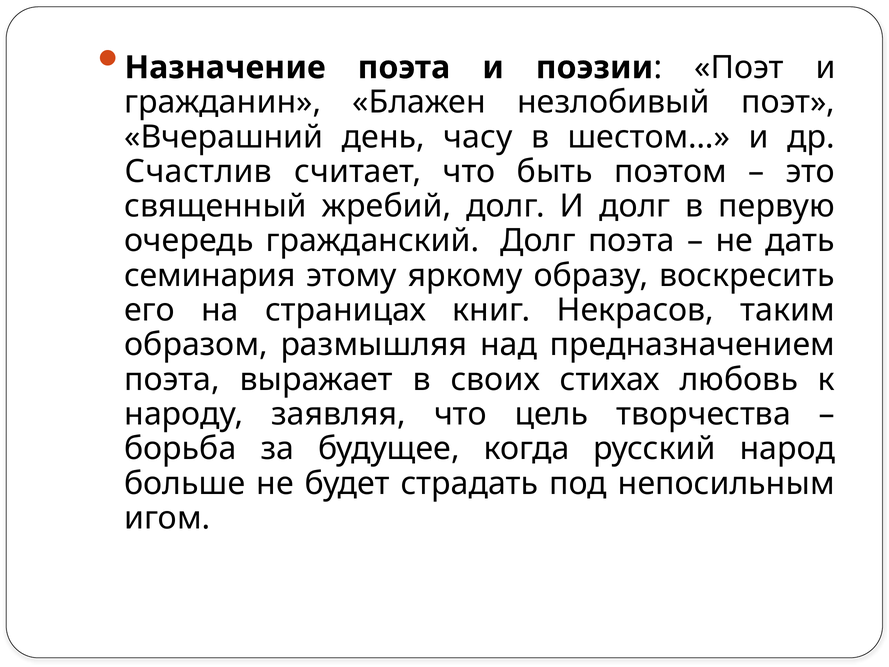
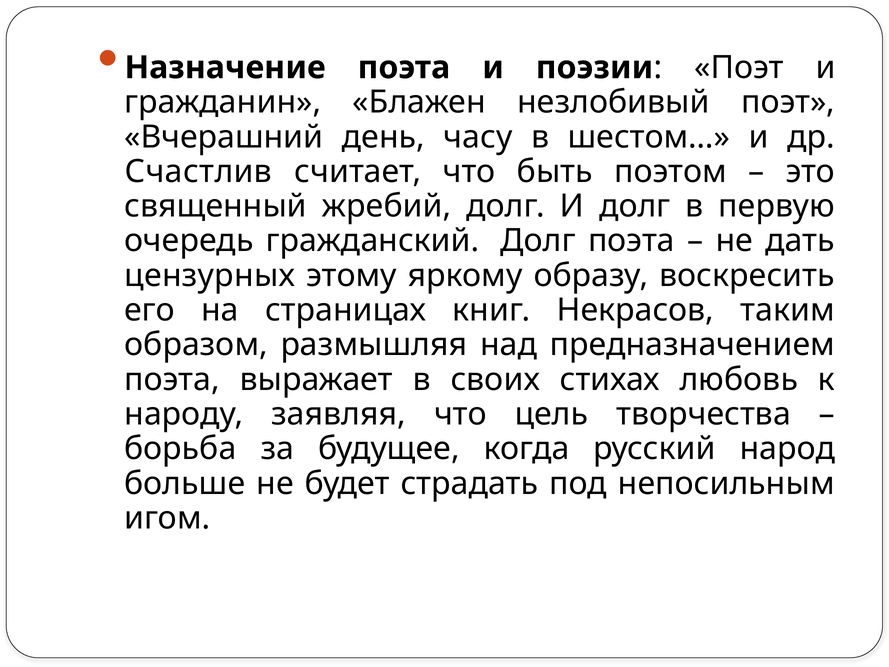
семинария: семинария -> цензурных
